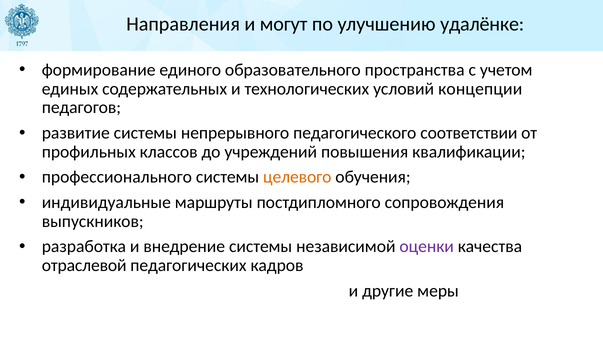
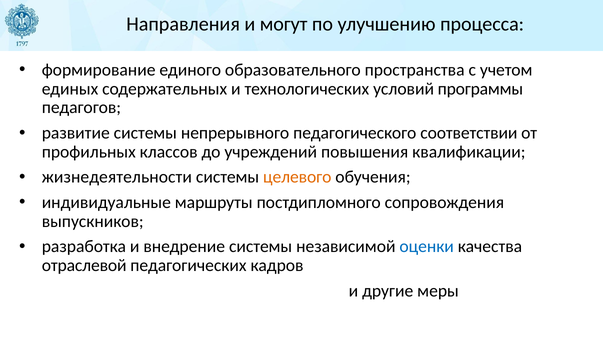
удалёнке: удалёнке -> процесса
концепции: концепции -> программы
профессионального: профессионального -> жизнедеятельности
оценки colour: purple -> blue
